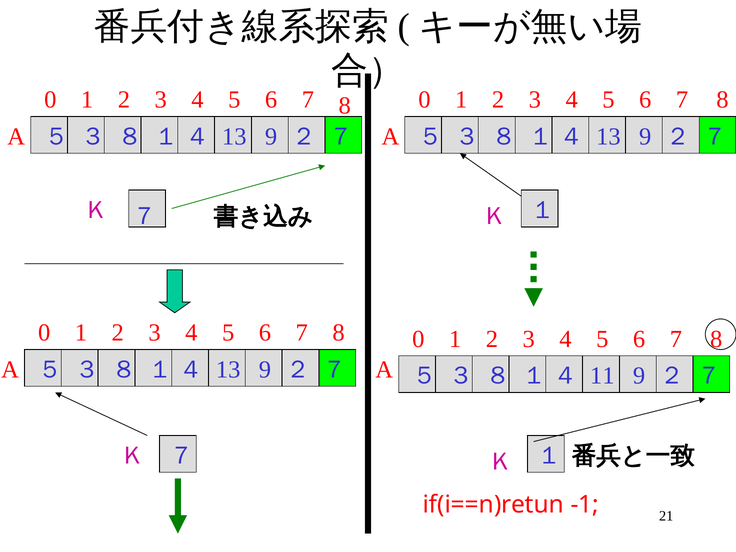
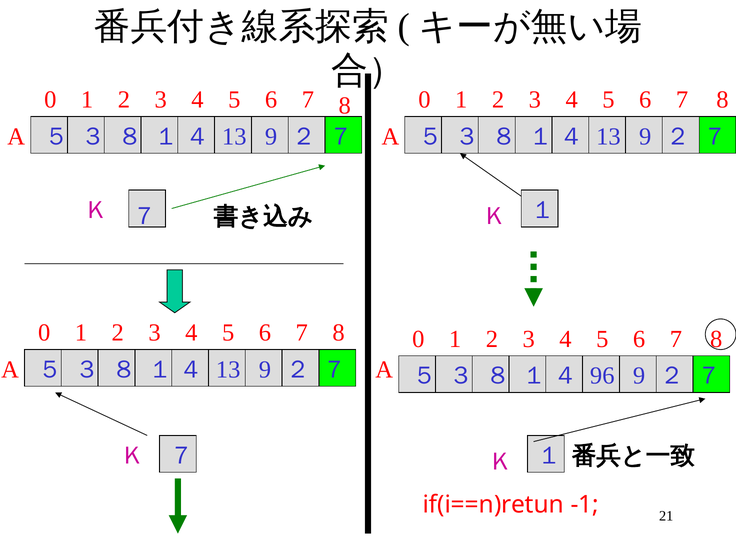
11: 11 -> 96
